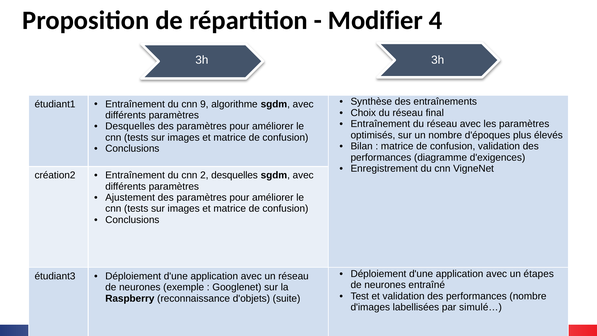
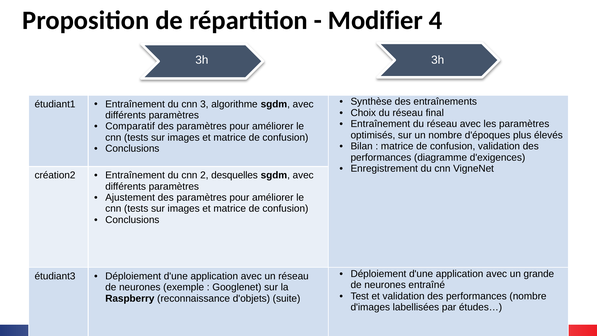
9: 9 -> 3
Desquelles at (130, 126): Desquelles -> Comparatif
étapes: étapes -> grande
simulé…: simulé… -> études…
